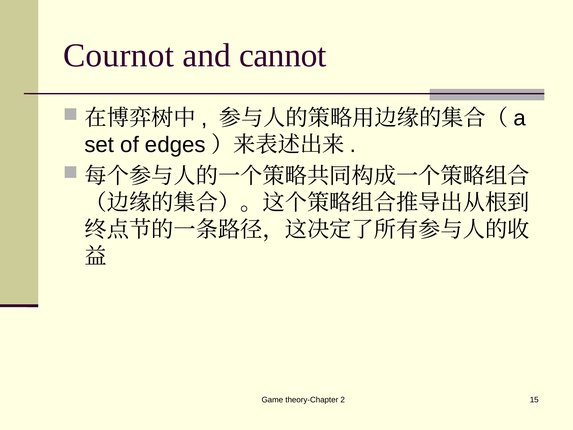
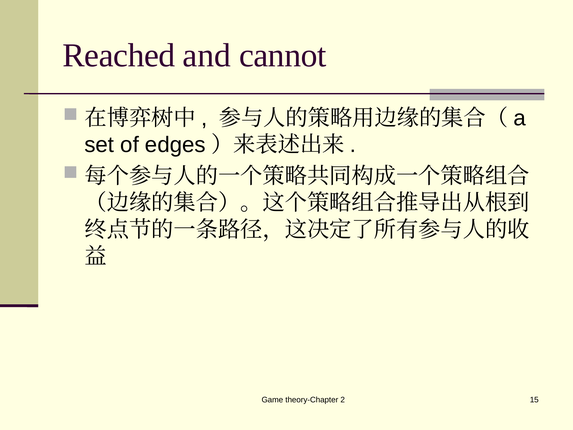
Cournot: Cournot -> Reached
